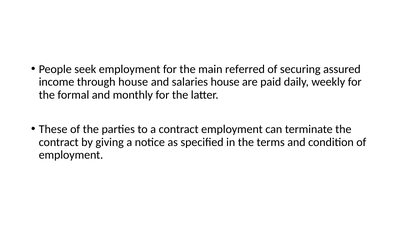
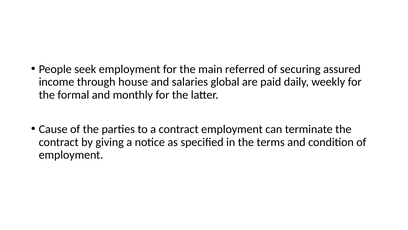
salaries house: house -> global
These: These -> Cause
